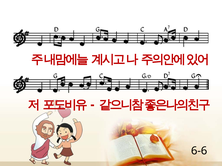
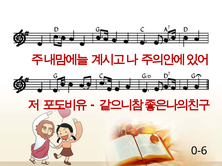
6-6: 6-6 -> 0-6
